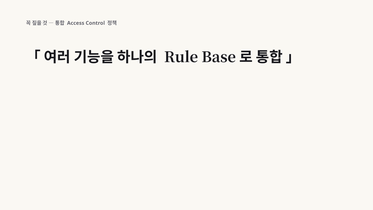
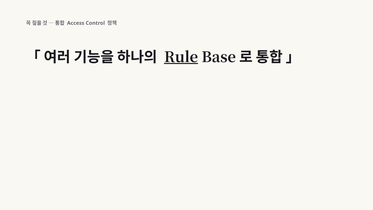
Rule underline: none -> present
